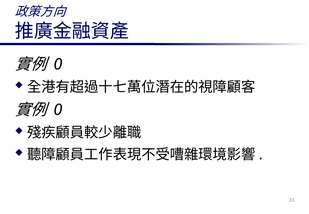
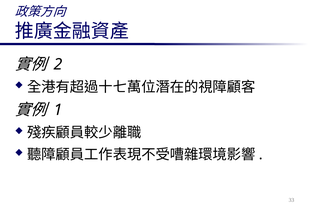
0 at (58, 64): 0 -> 2
0 at (58, 110): 0 -> 1
